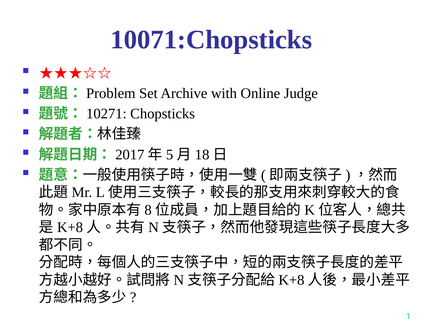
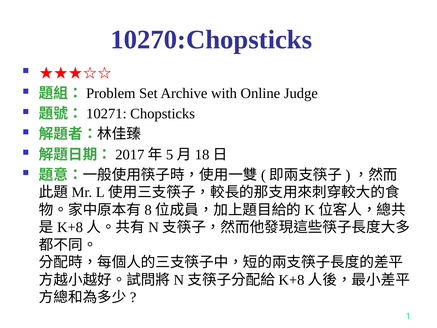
10071:Chopsticks: 10071:Chopsticks -> 10270:Chopsticks
